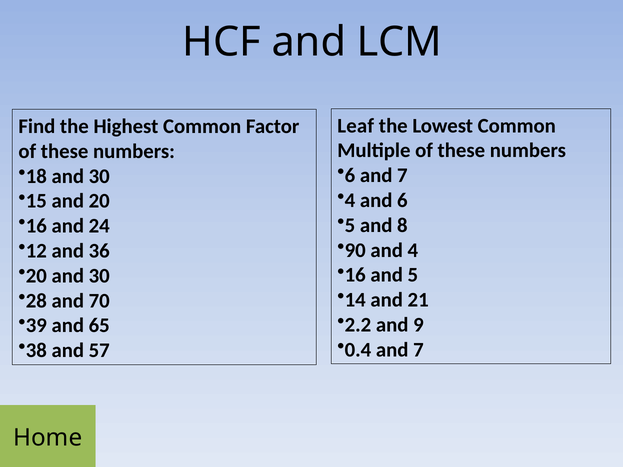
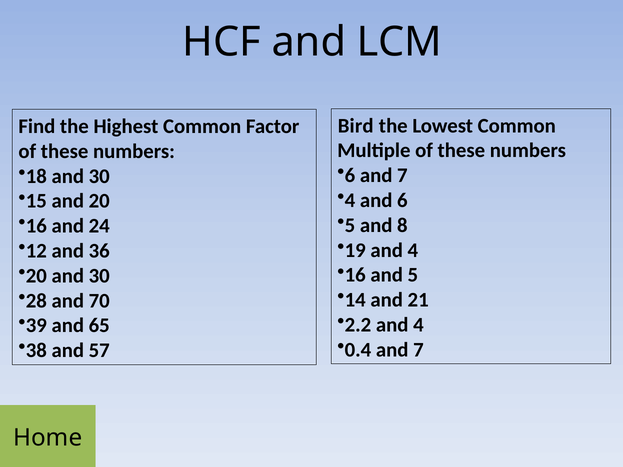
Leaf: Leaf -> Bird
90: 90 -> 19
2.2 and 9: 9 -> 4
